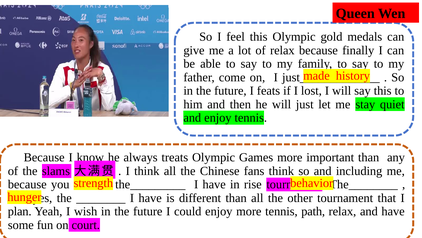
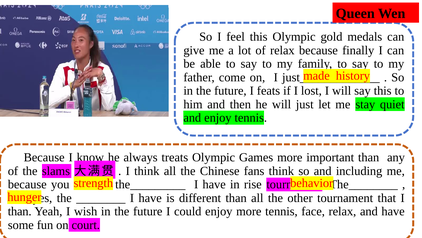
plan at (20, 211): plan -> than
path: path -> face
